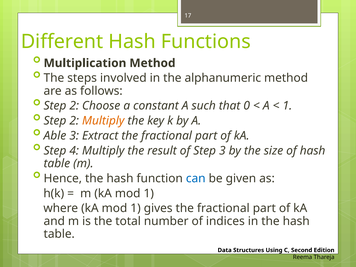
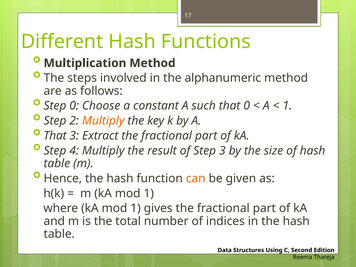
2 at (74, 106): 2 -> 0
Able at (55, 136): Able -> That
can colour: blue -> orange
